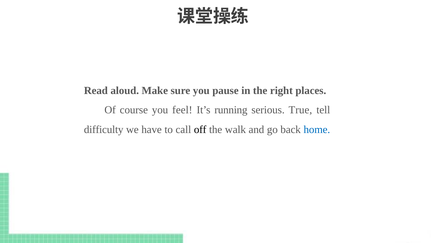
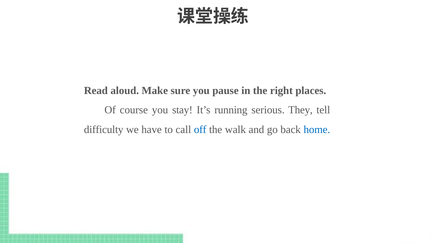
feel: feel -> stay
True: True -> They
off colour: black -> blue
